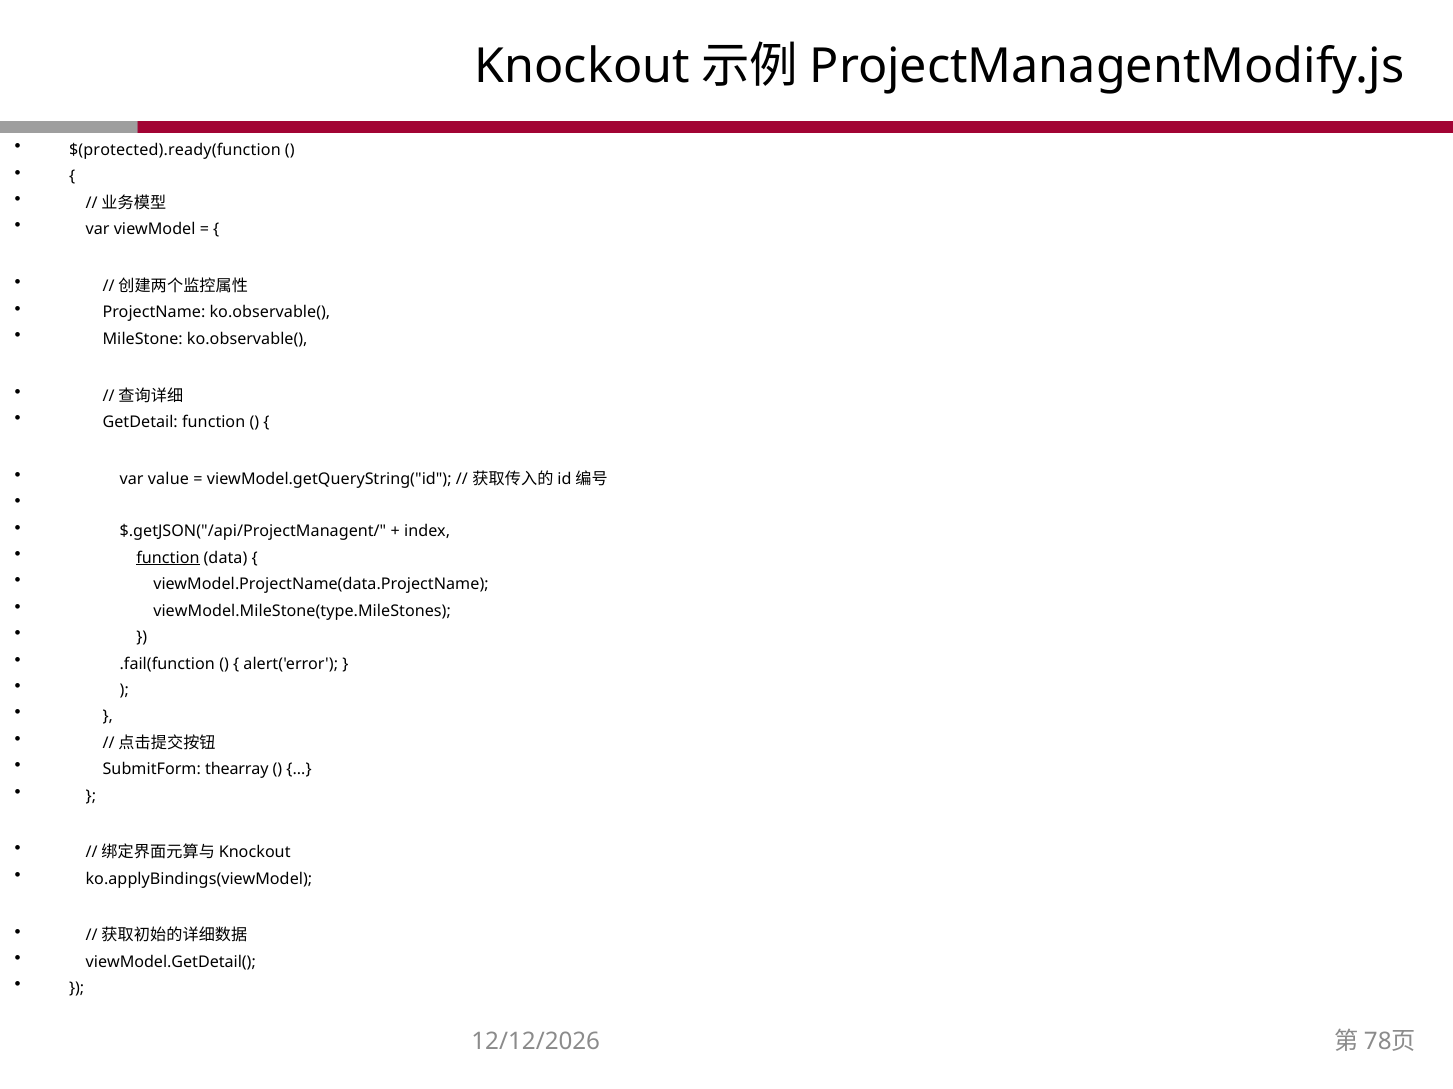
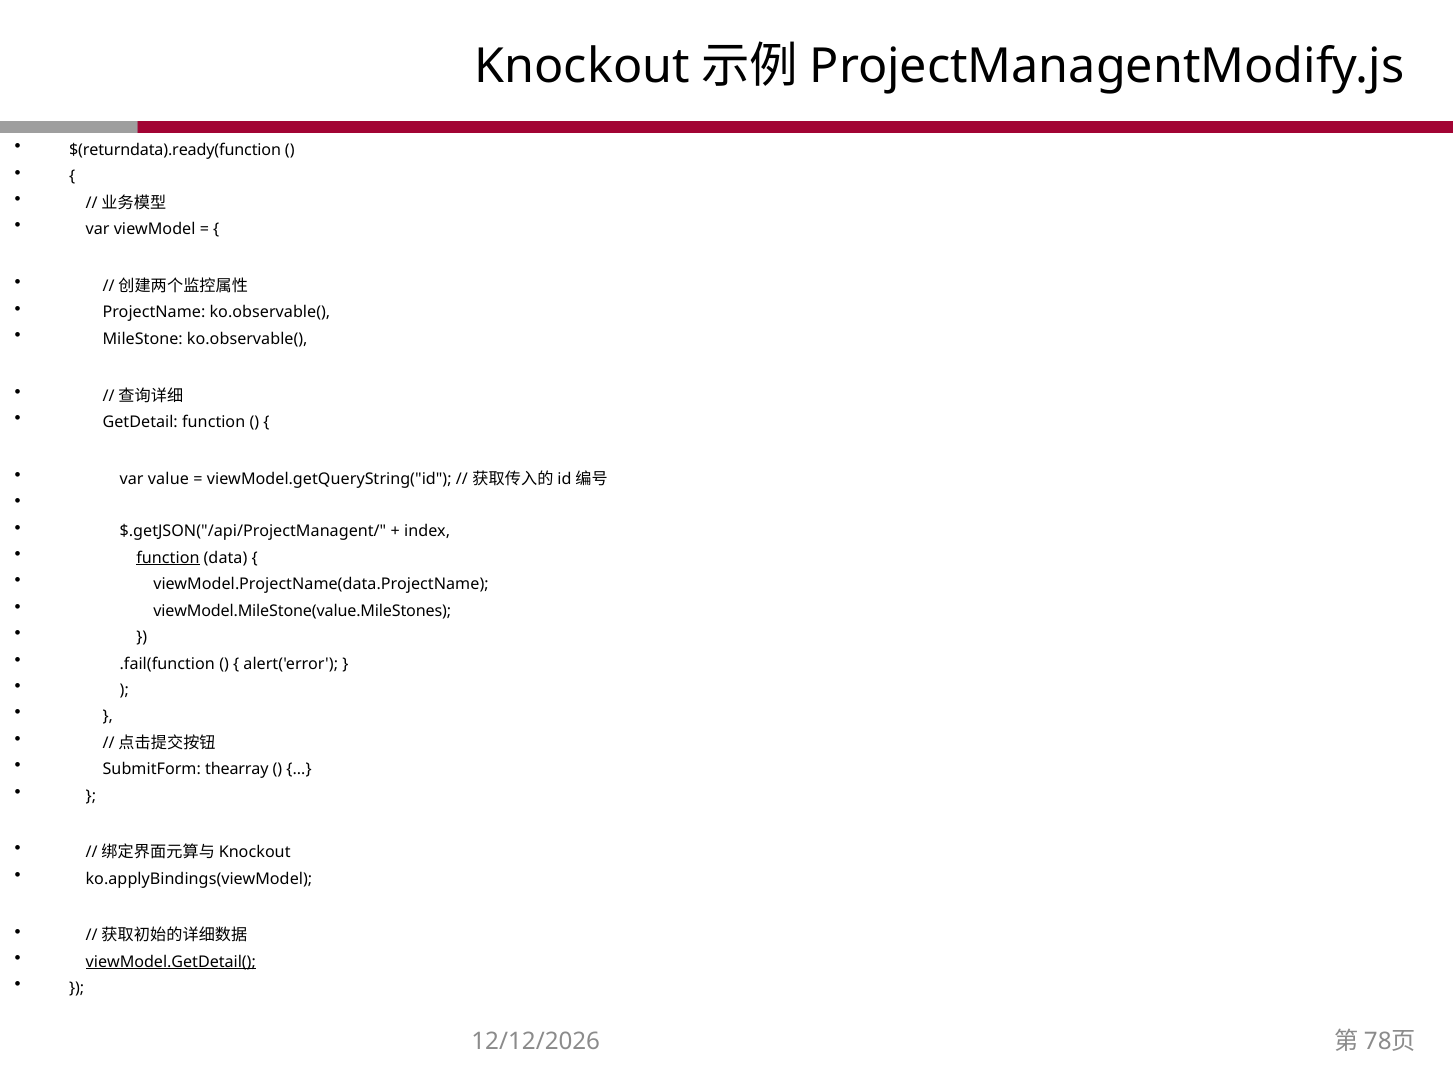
$(protected).ready(function: $(protected).ready(function -> $(returndata).ready(function
viewModel.MileStone(type.MileStones: viewModel.MileStone(type.MileStones -> viewModel.MileStone(value.MileStones
viewModel.GetDetail( underline: none -> present
